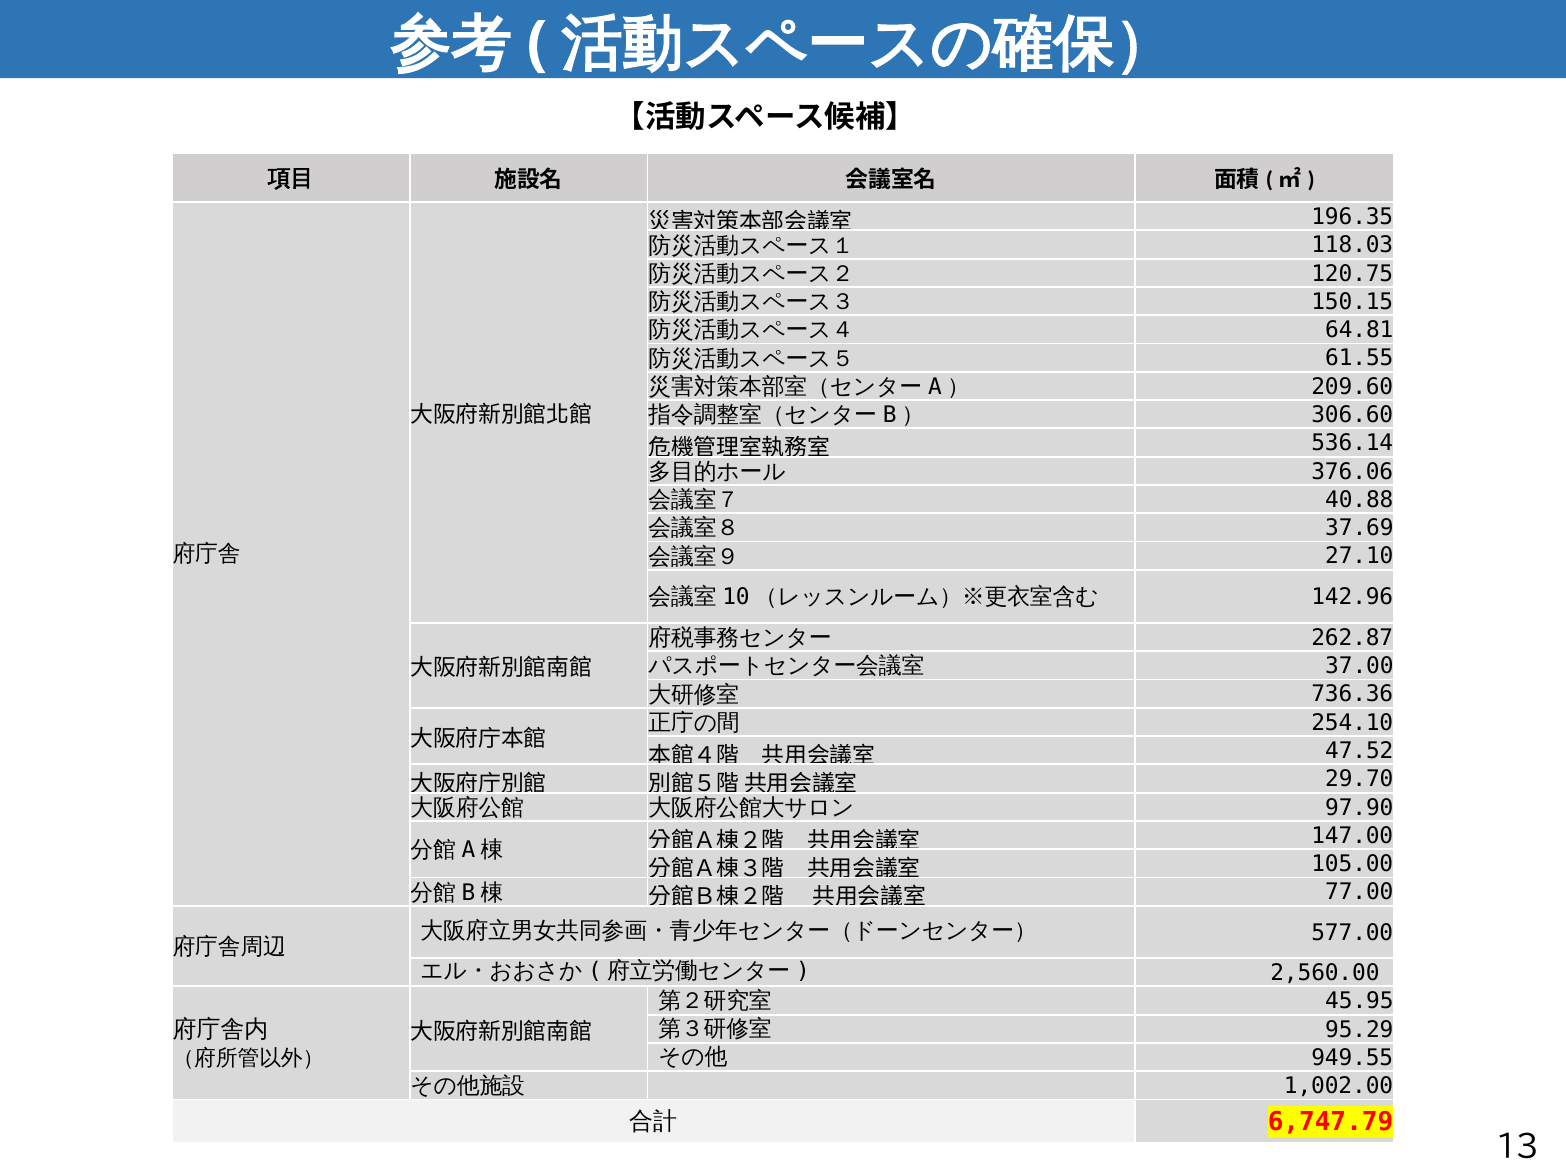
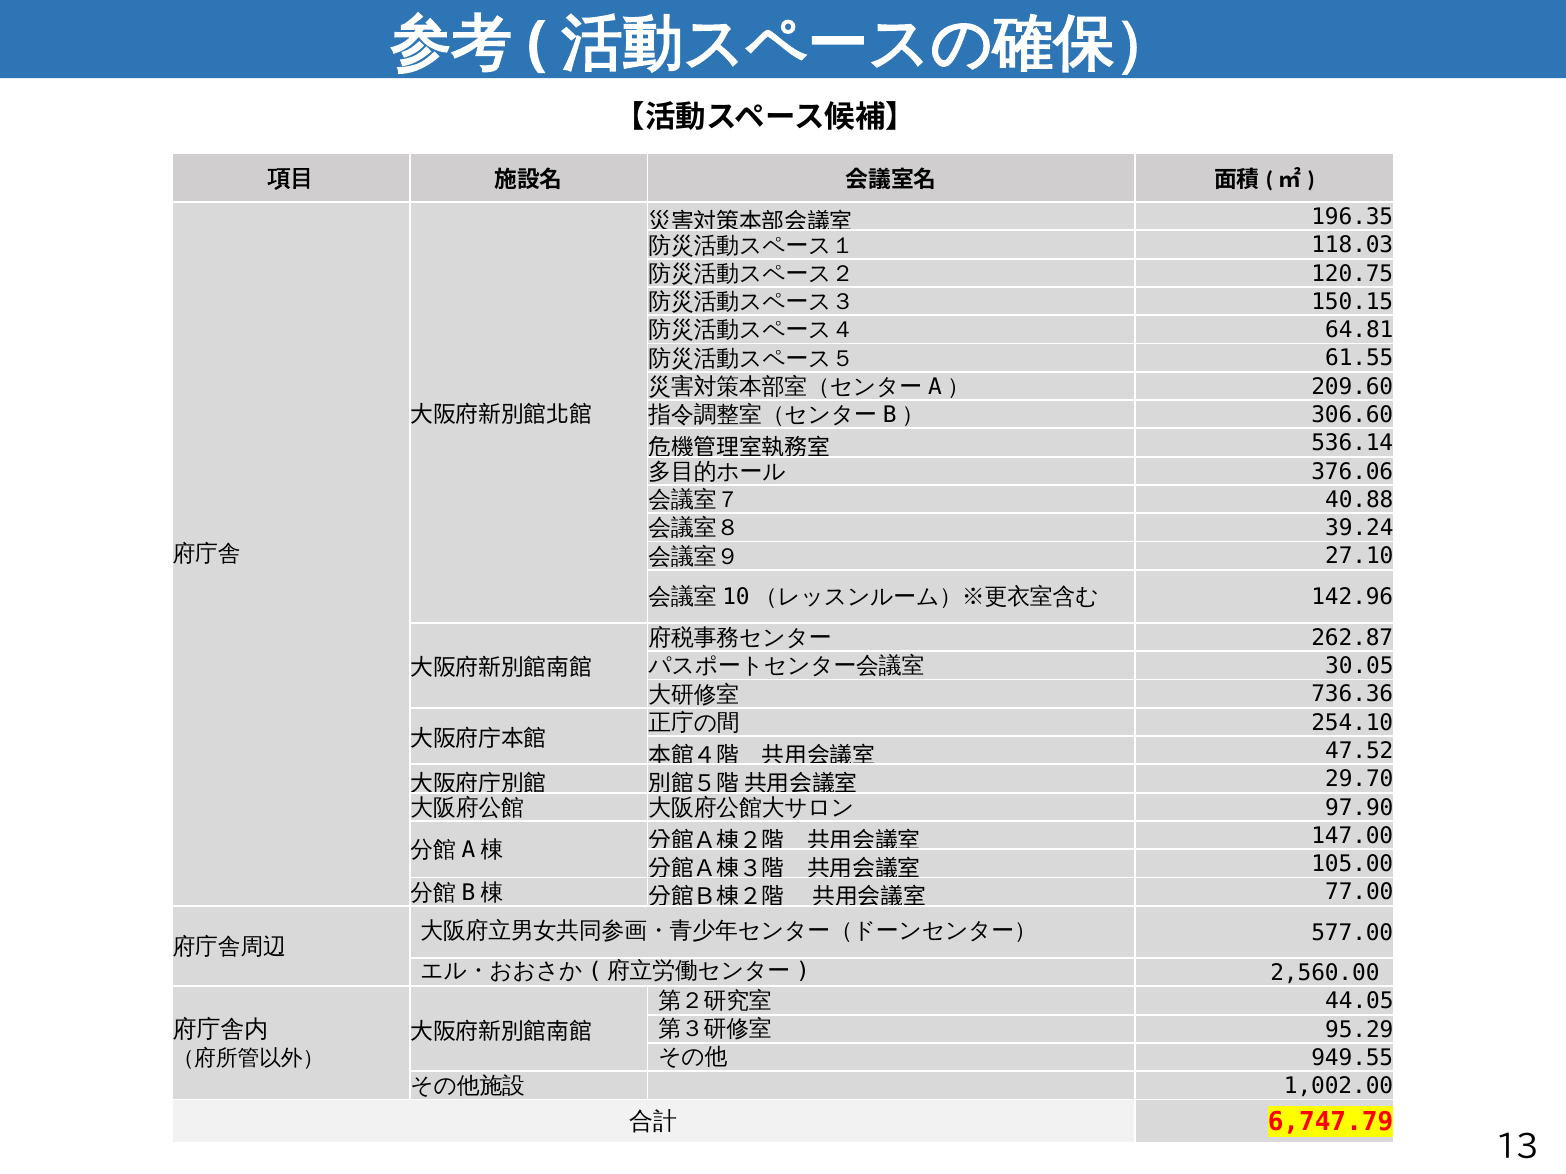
37.69: 37.69 -> 39.24
37.00: 37.00 -> 30.05
45.95: 45.95 -> 44.05
